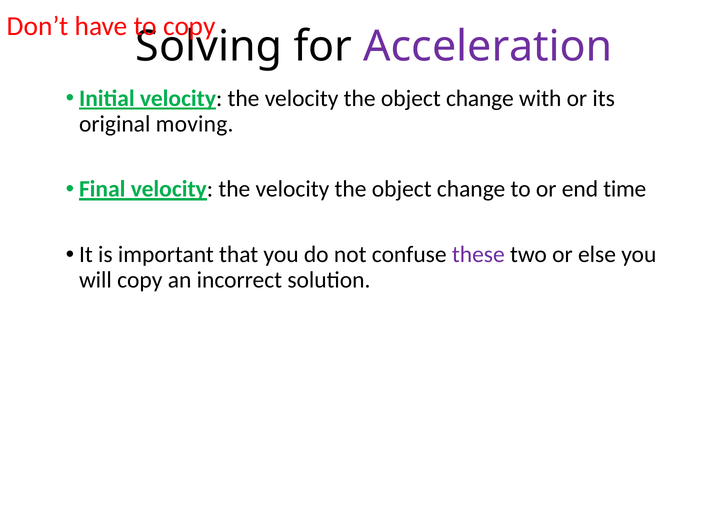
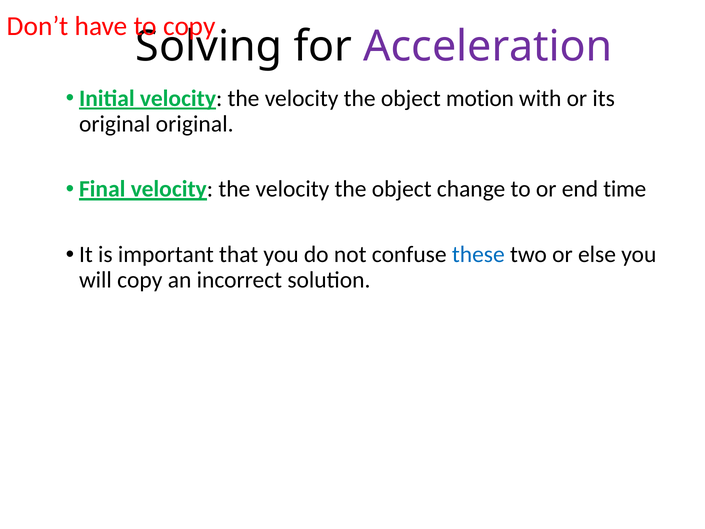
change at (480, 98): change -> motion
original moving: moving -> original
these colour: purple -> blue
